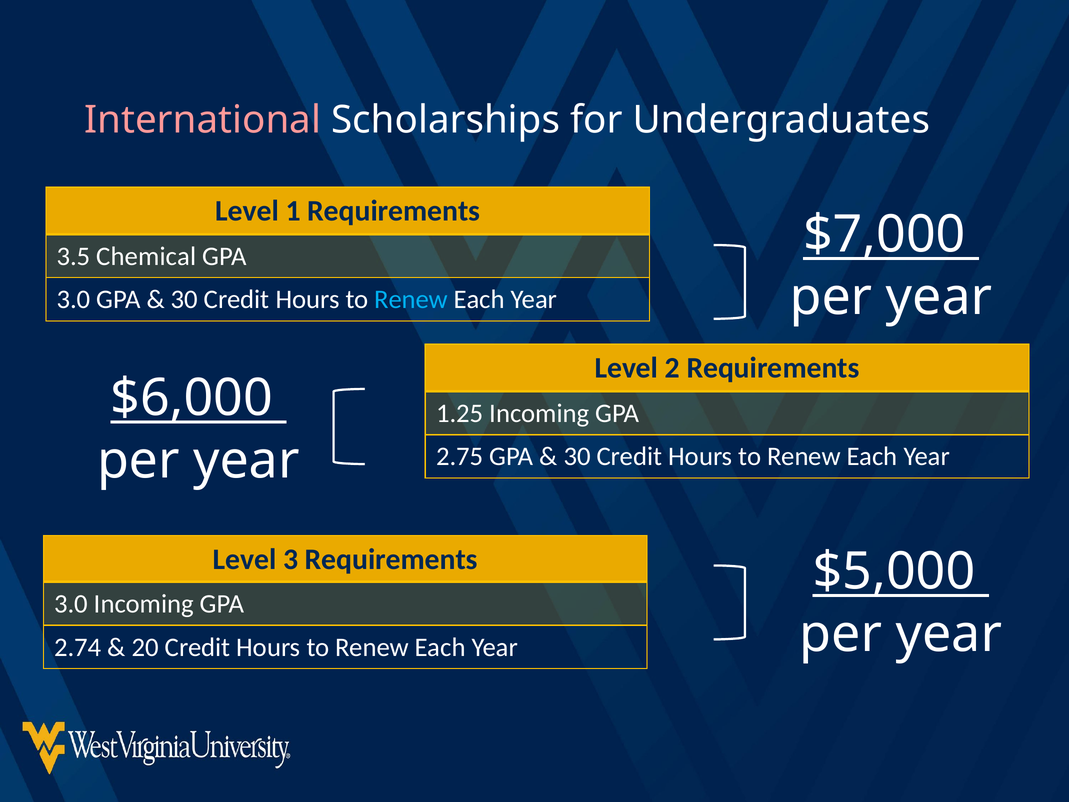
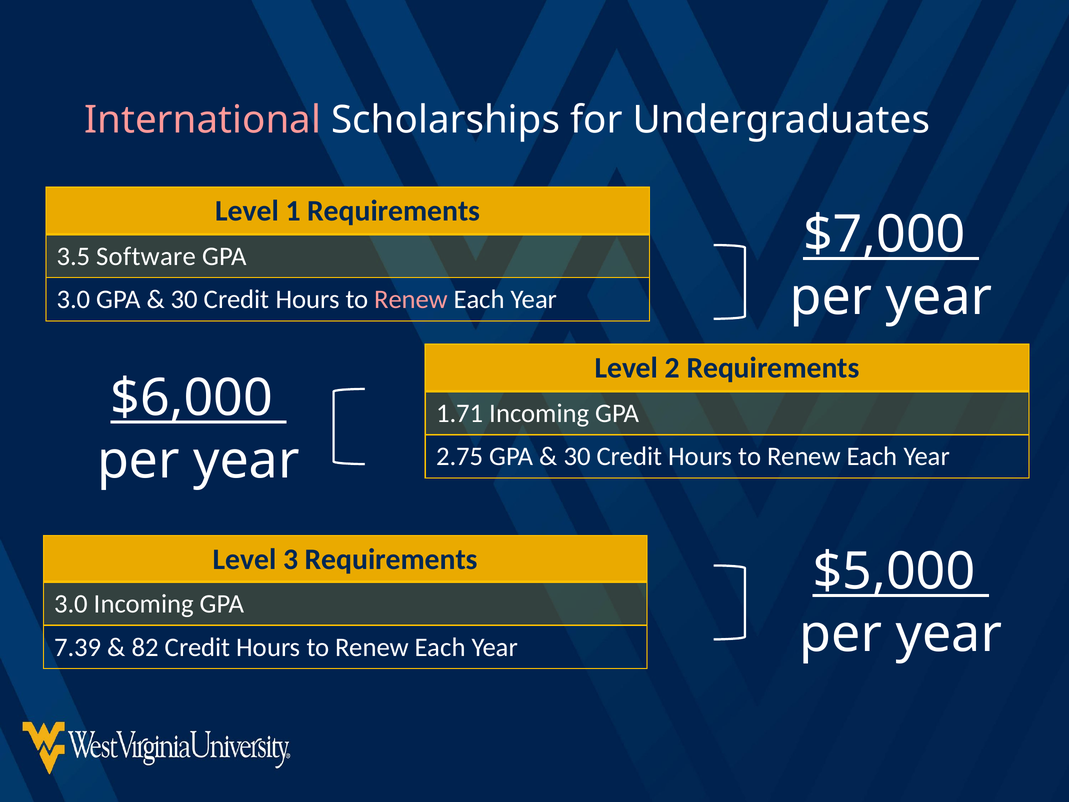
Chemical: Chemical -> Software
Renew at (411, 300) colour: light blue -> pink
1.25: 1.25 -> 1.71
2.74: 2.74 -> 7.39
20: 20 -> 82
